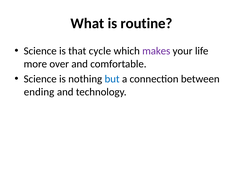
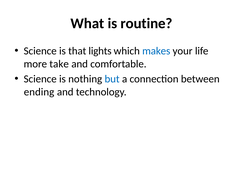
cycle: cycle -> lights
makes colour: purple -> blue
over: over -> take
